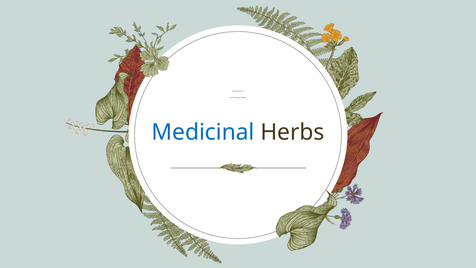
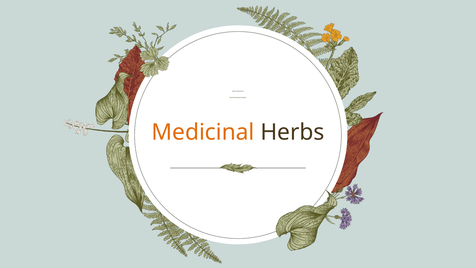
Medicinal colour: blue -> orange
